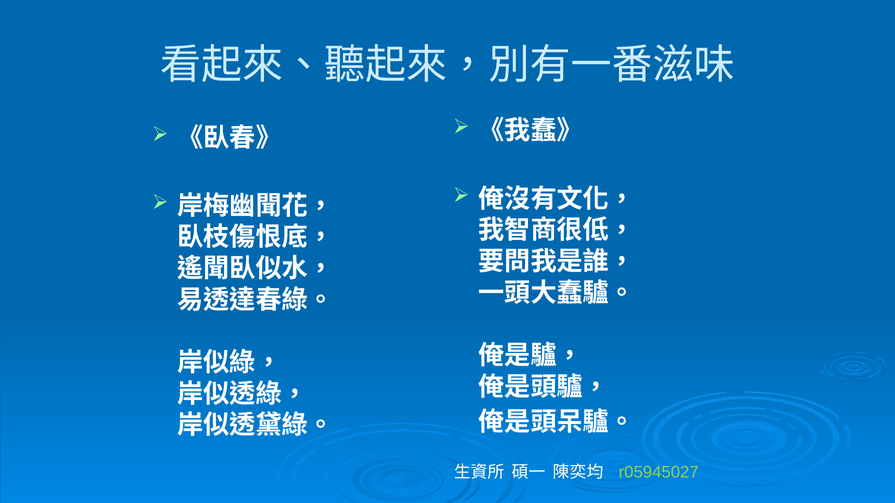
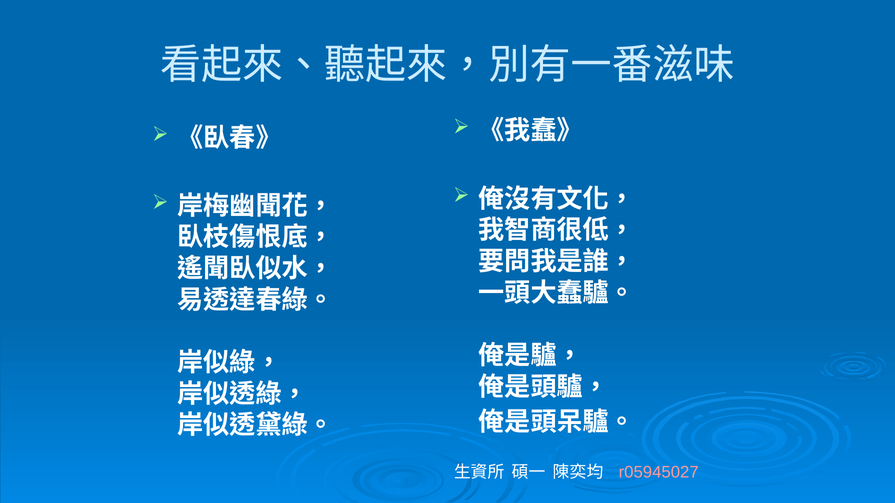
r05945027 colour: light green -> pink
